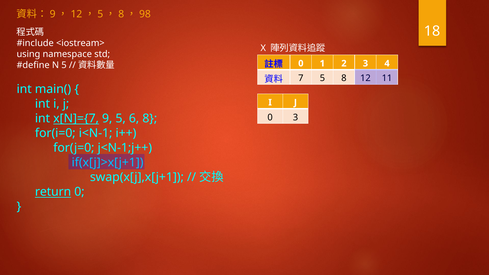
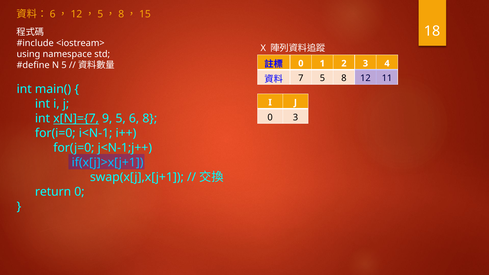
9 at (53, 14): 9 -> 6
98: 98 -> 15
return underline: present -> none
